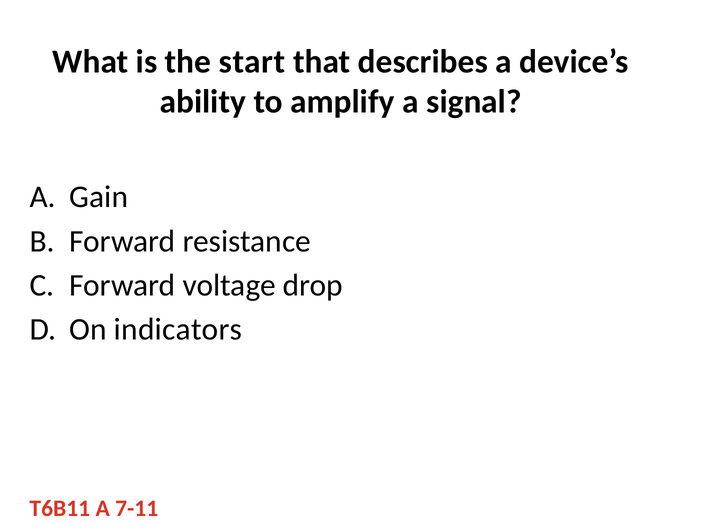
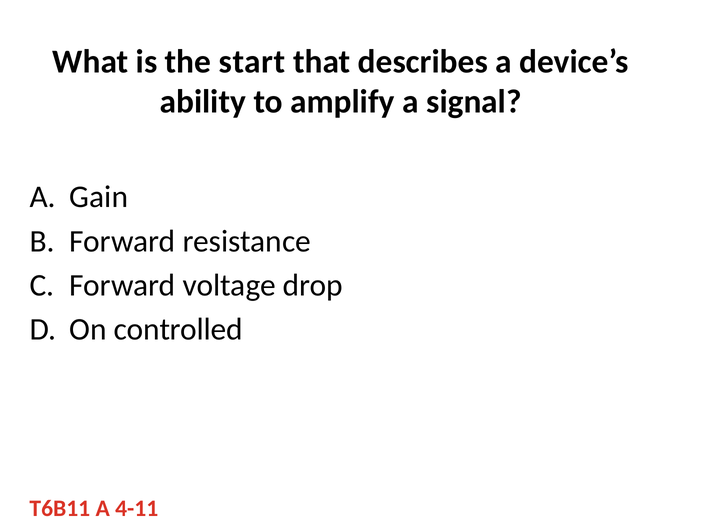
indicators: indicators -> controlled
7-11: 7-11 -> 4-11
